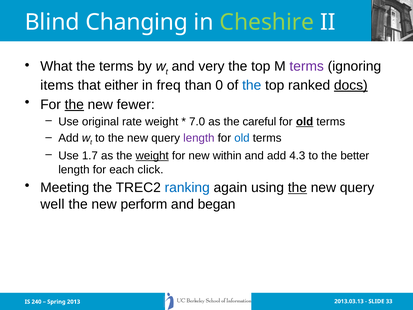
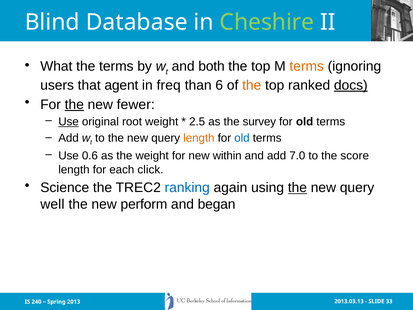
Changing: Changing -> Database
very: very -> both
terms at (307, 66) colour: purple -> orange
items: items -> users
either: either -> agent
0: 0 -> 6
the at (252, 85) colour: blue -> orange
Use at (69, 122) underline: none -> present
rate: rate -> root
7.0: 7.0 -> 2.5
careful: careful -> survey
old at (305, 122) underline: present -> none
length at (199, 138) colour: purple -> orange
1.7: 1.7 -> 0.6
weight at (152, 156) underline: present -> none
4.3: 4.3 -> 7.0
better: better -> score
Meeting: Meeting -> Science
